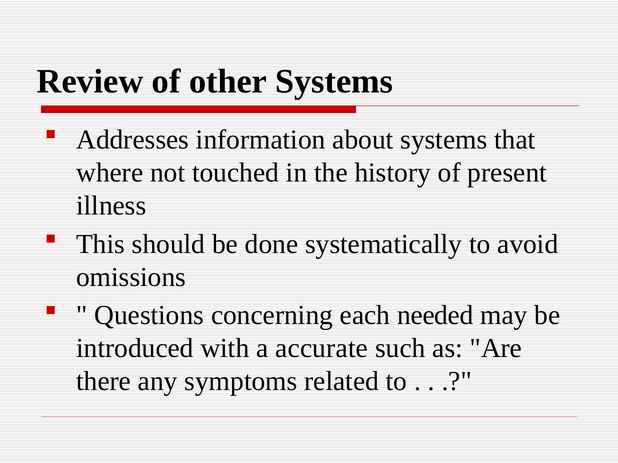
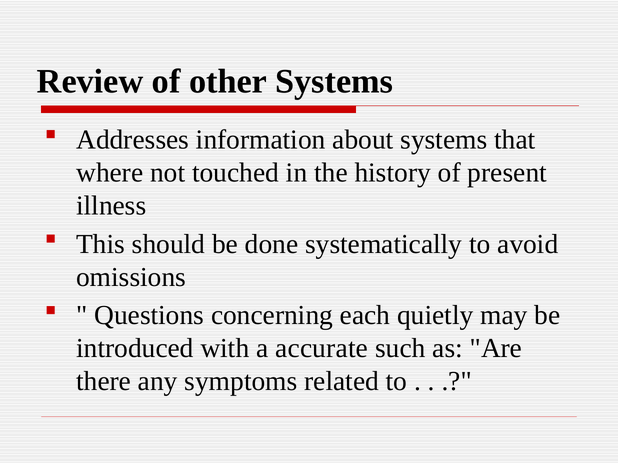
needed: needed -> quietly
